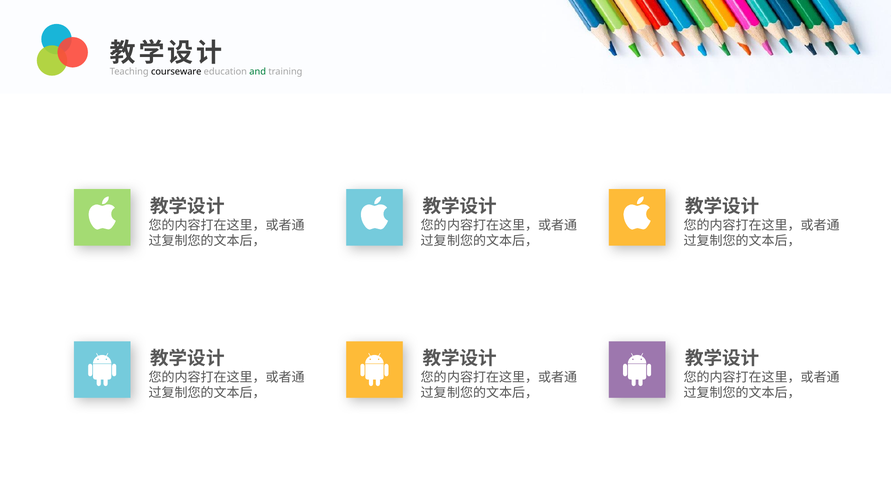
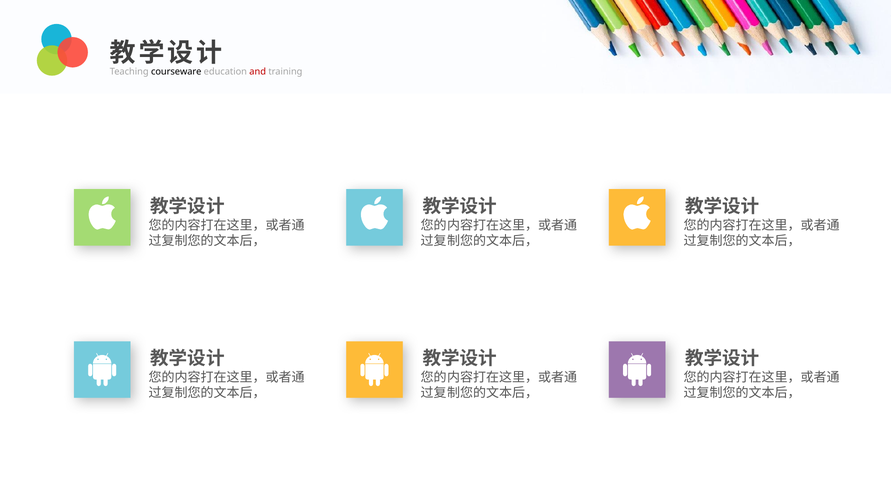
and colour: green -> red
